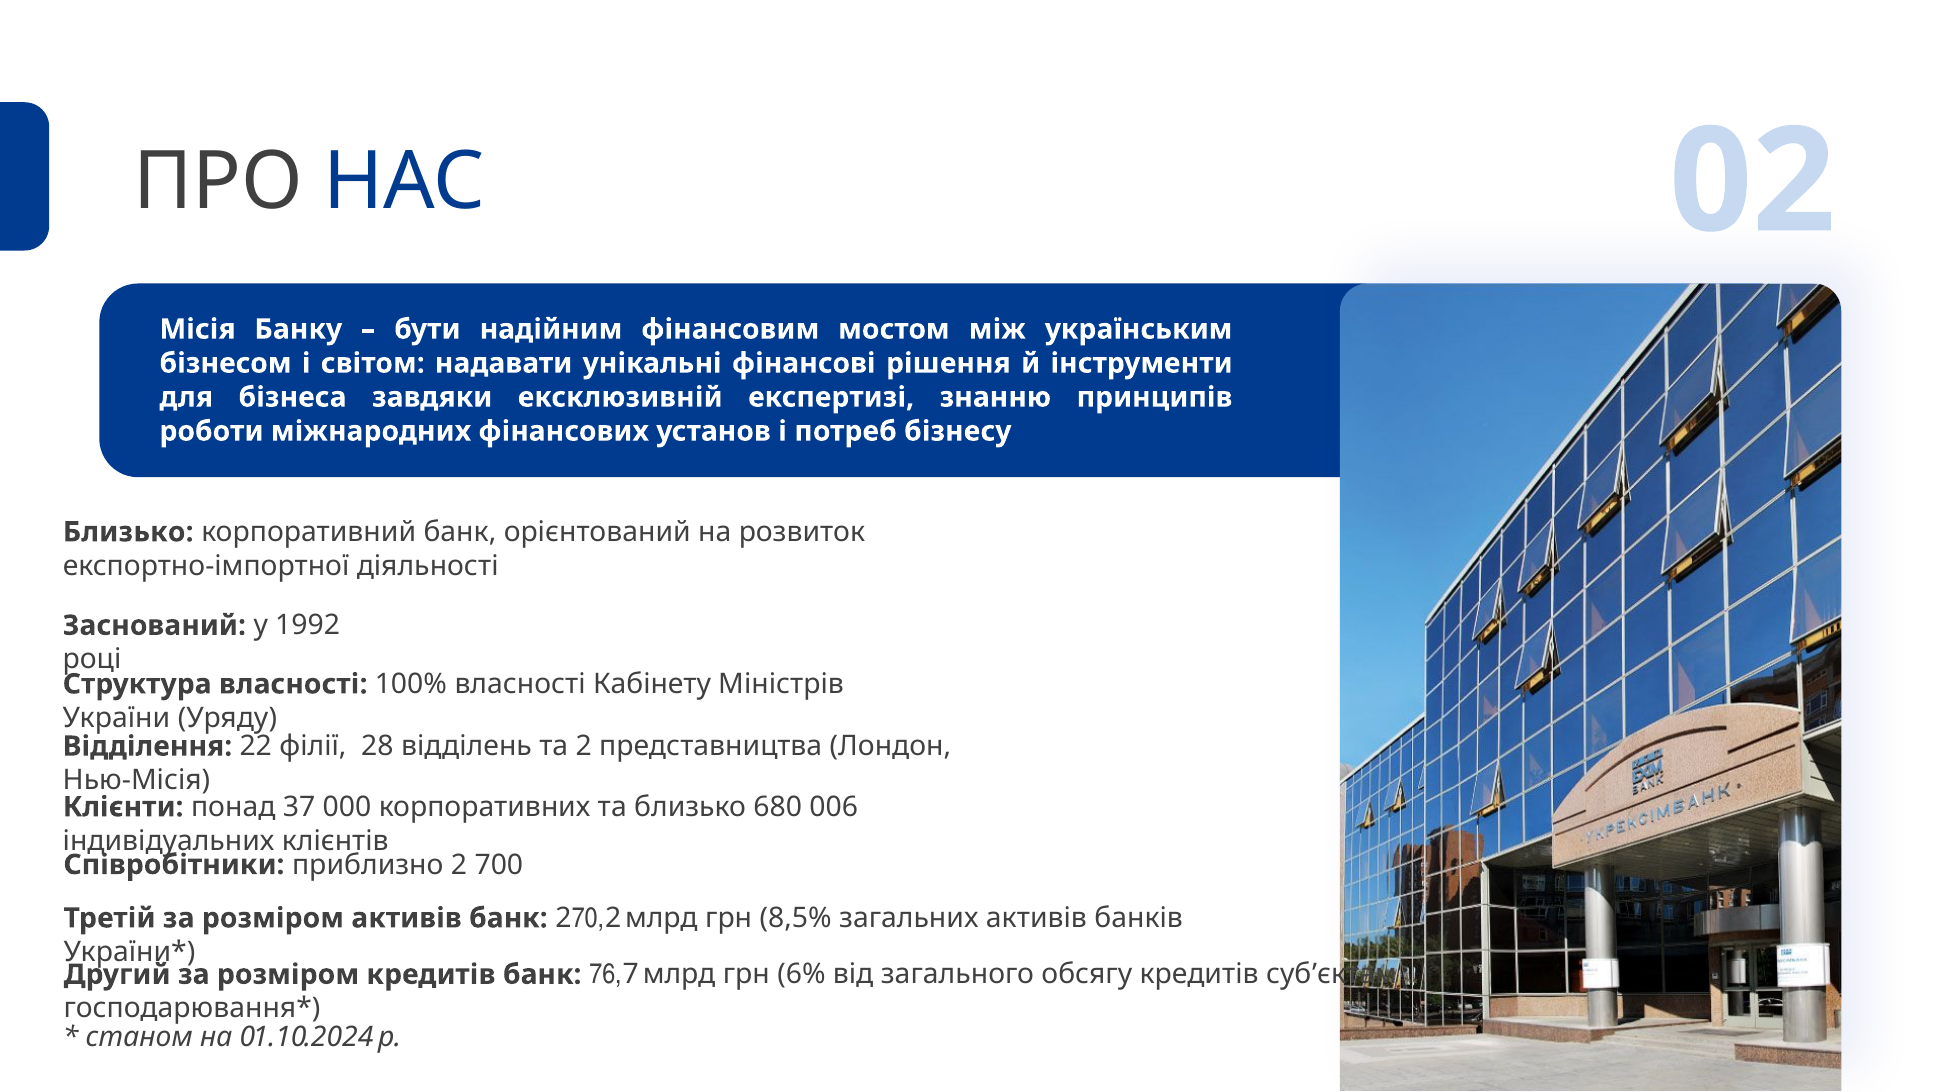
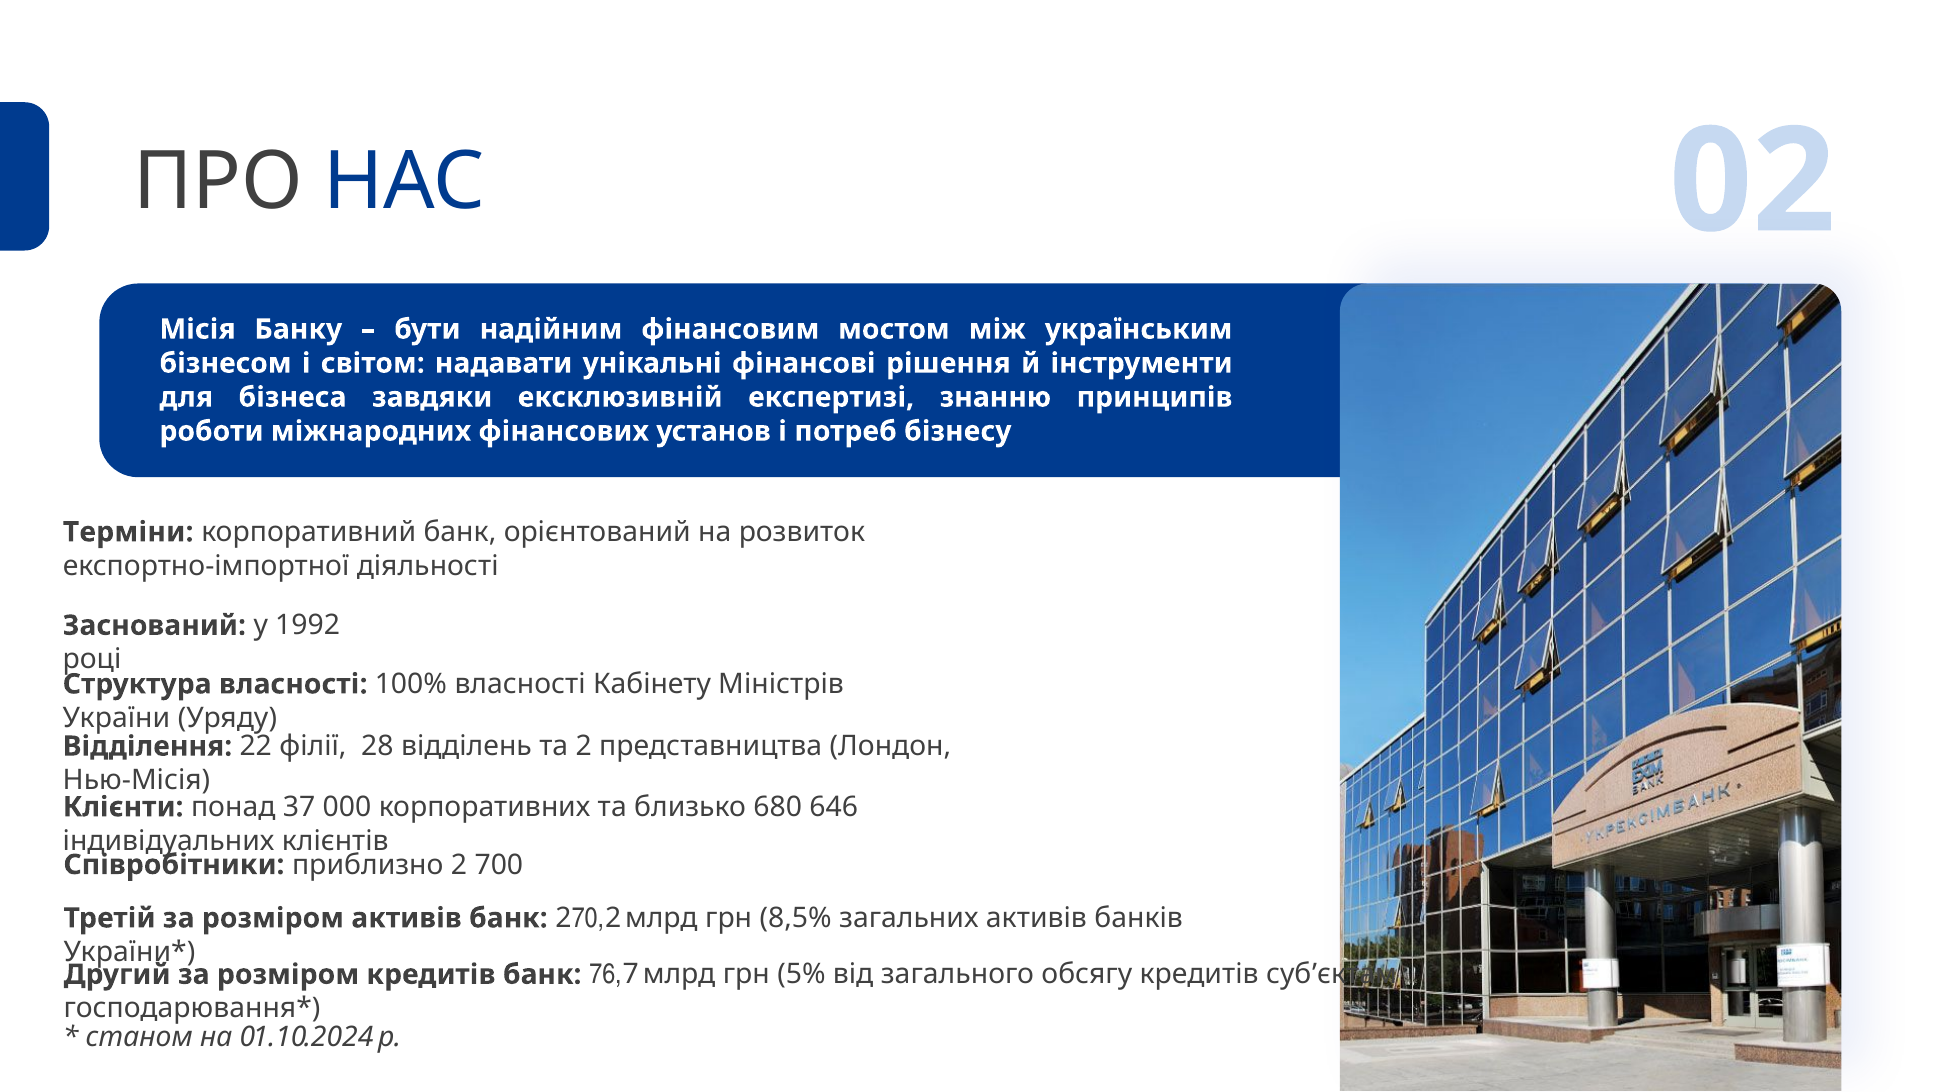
Близько at (128, 532): Близько -> Терміни
006: 006 -> 646
6%: 6% -> 5%
